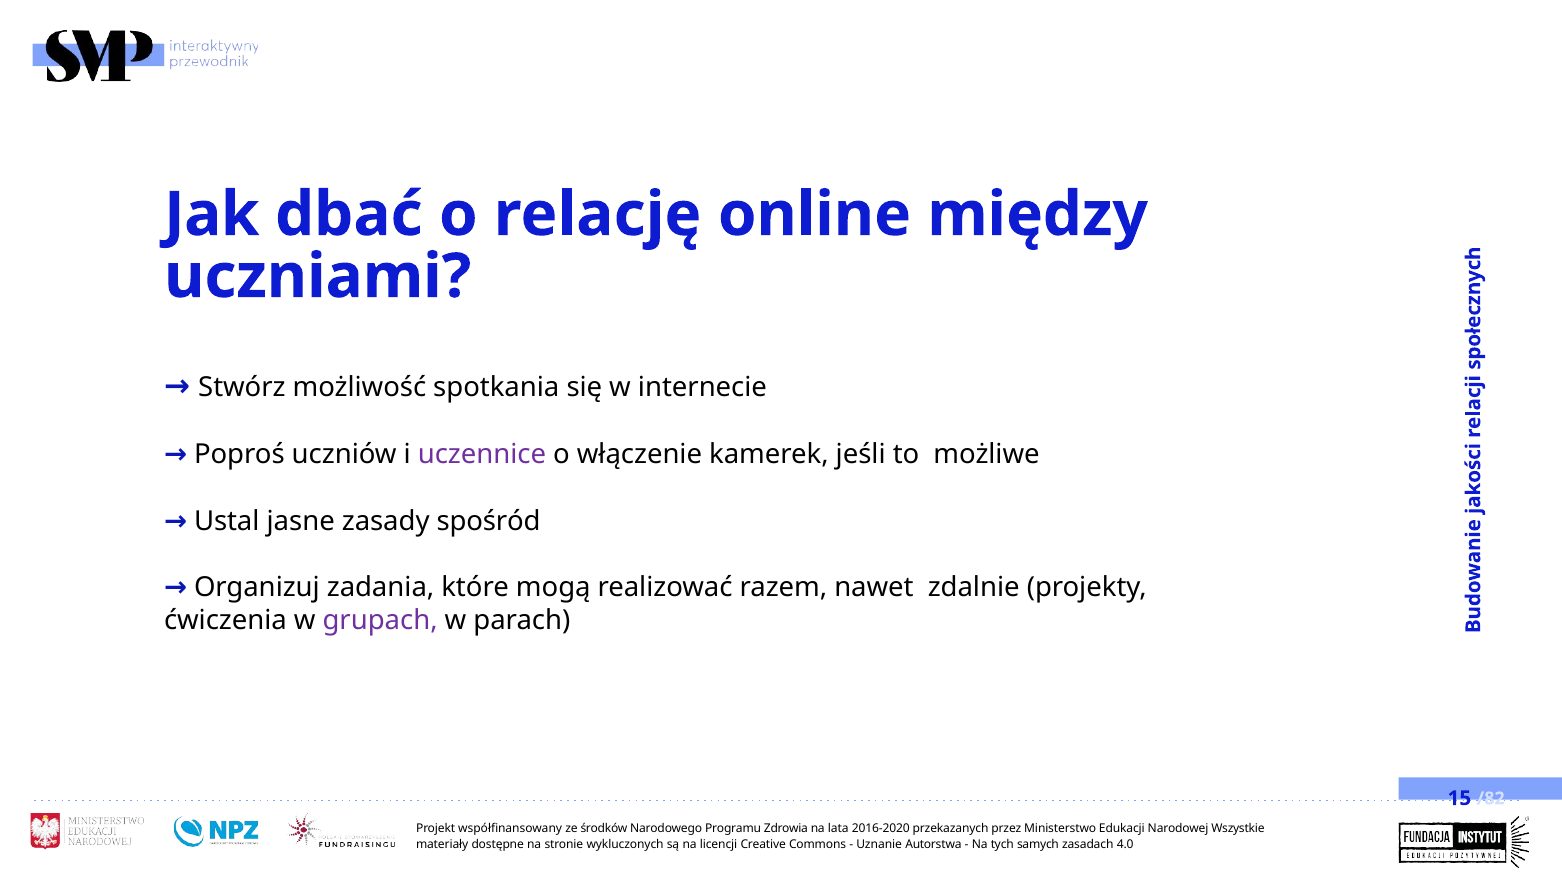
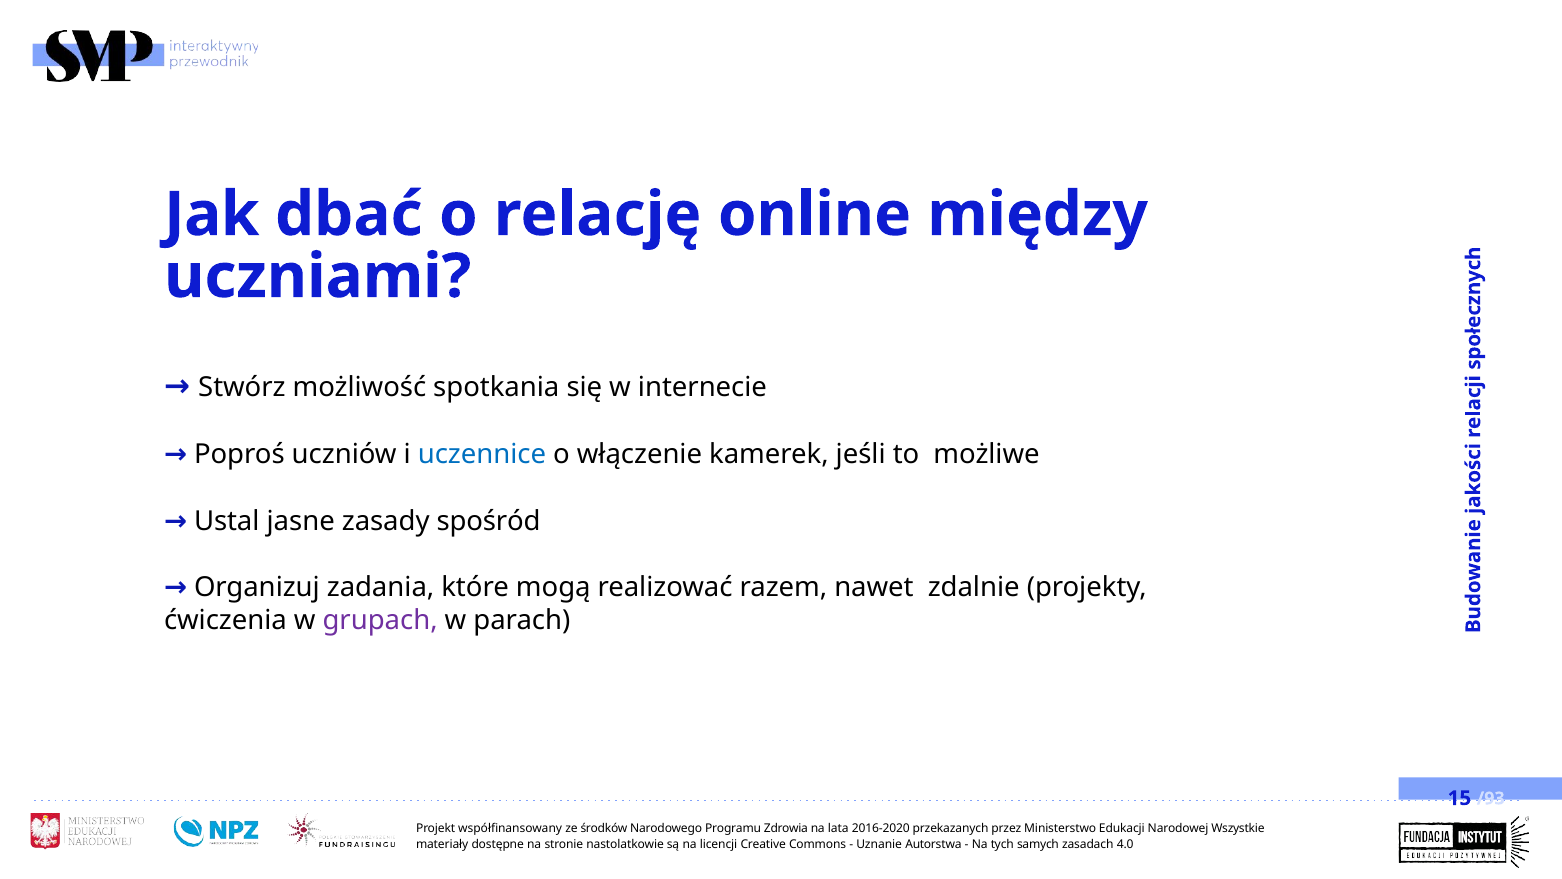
uczennice colour: purple -> blue
/82: /82 -> /93
wykluczonych: wykluczonych -> nastolatkowie
